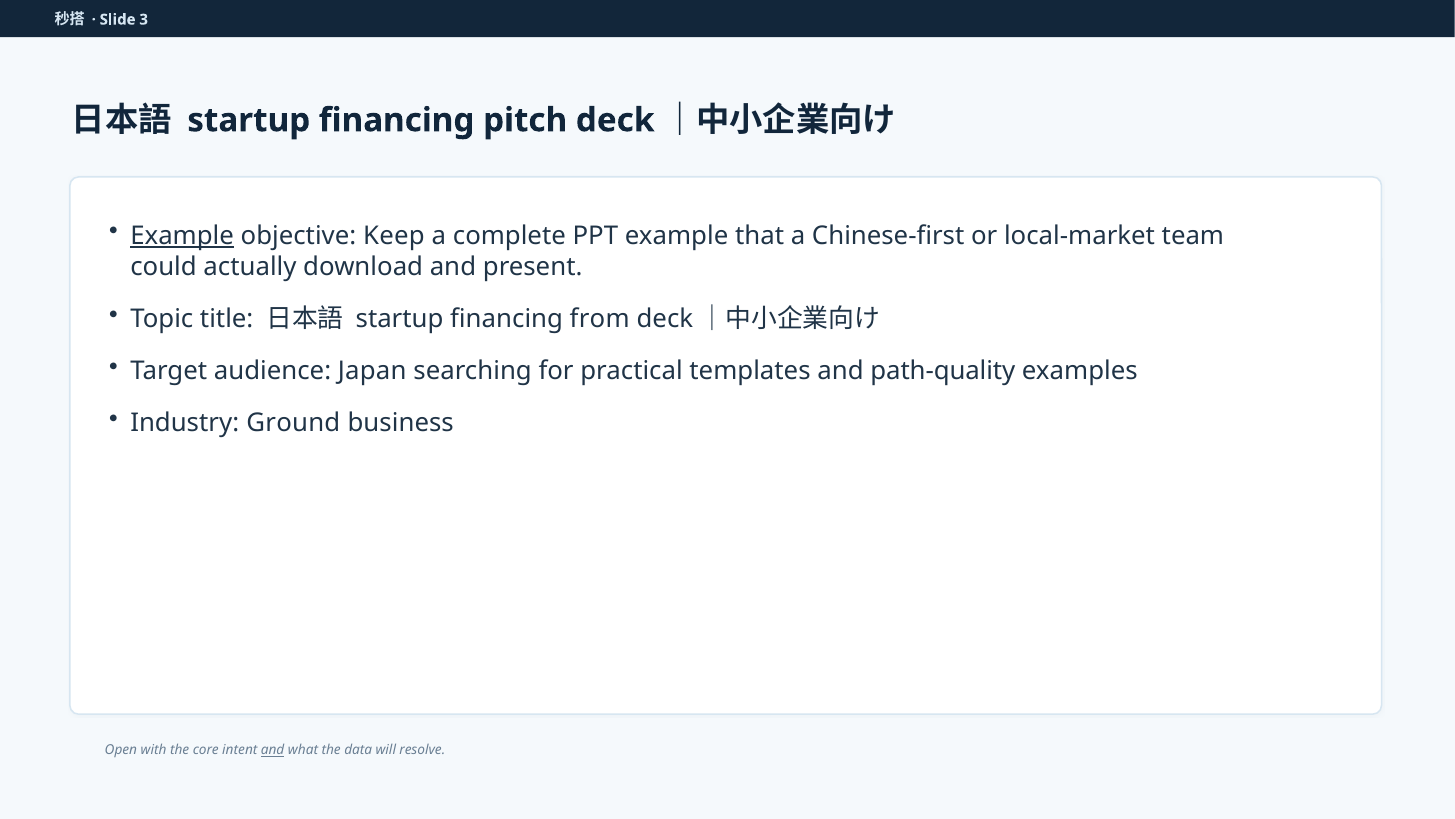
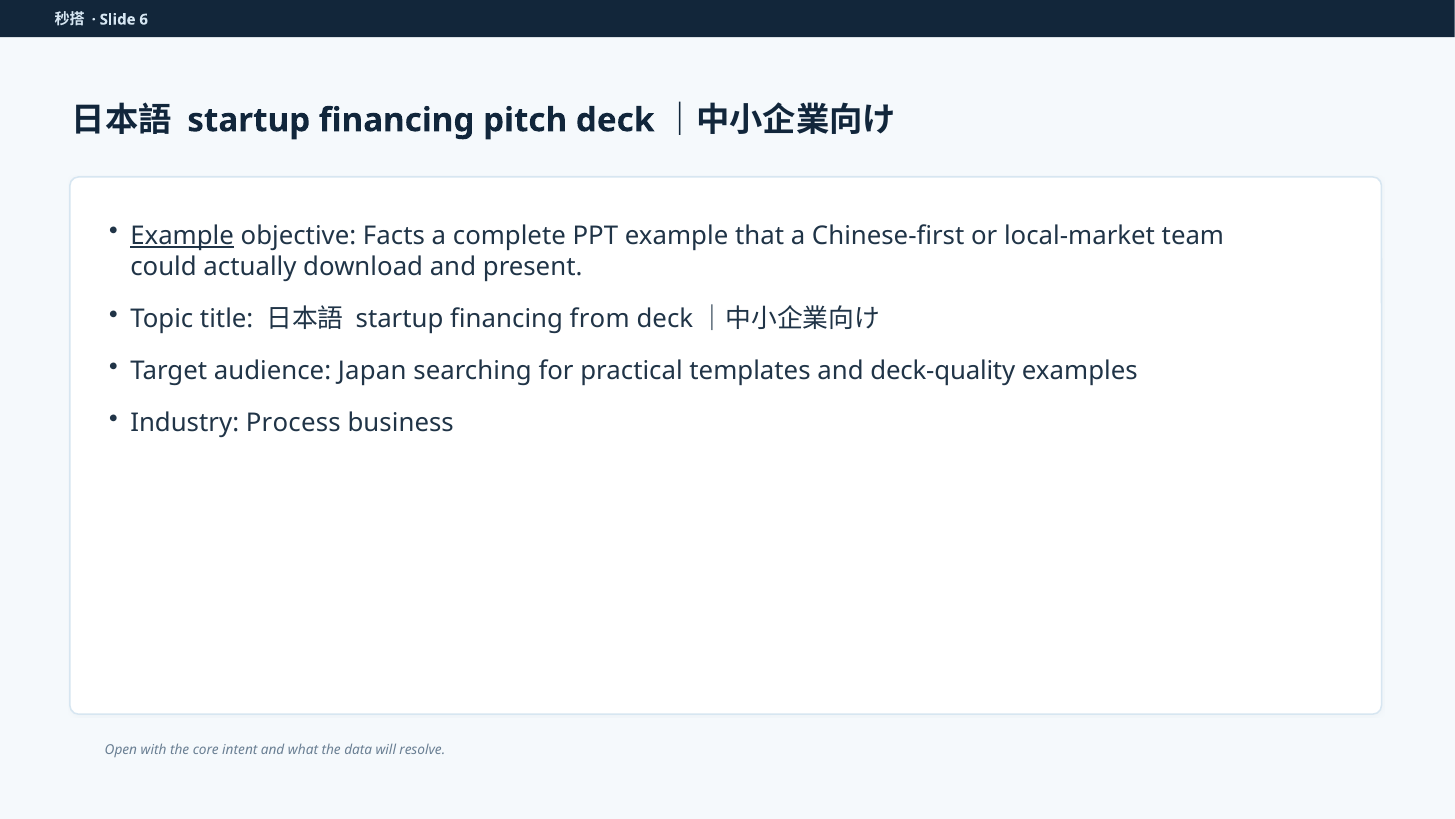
3: 3 -> 6
Keep: Keep -> Facts
path-quality: path-quality -> deck-quality
Ground: Ground -> Process
and at (273, 750) underline: present -> none
